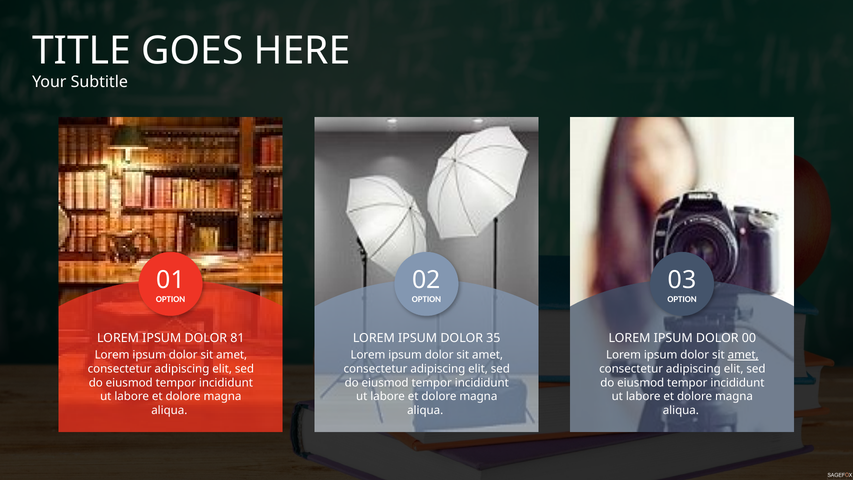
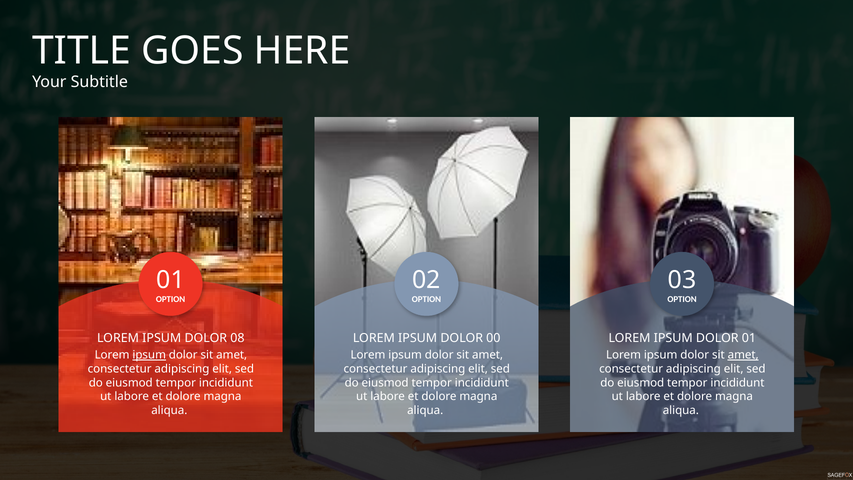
81: 81 -> 08
35: 35 -> 00
DOLOR 00: 00 -> 01
ipsum at (149, 355) underline: none -> present
